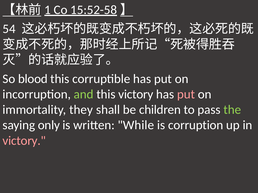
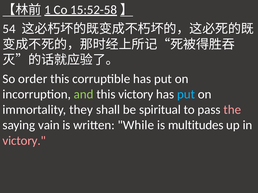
blood: blood -> order
put at (186, 95) colour: pink -> light blue
children: children -> spiritual
the colour: light green -> pink
only: only -> vain
corruption: corruption -> multitudes
